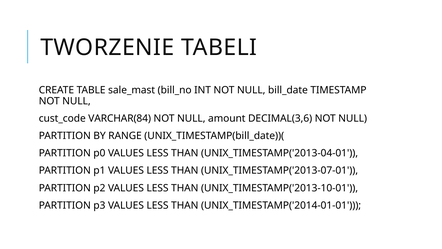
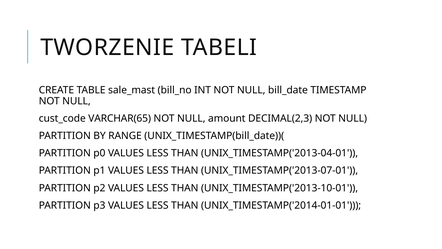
VARCHAR(84: VARCHAR(84 -> VARCHAR(65
DECIMAL(3,6: DECIMAL(3,6 -> DECIMAL(2,3
